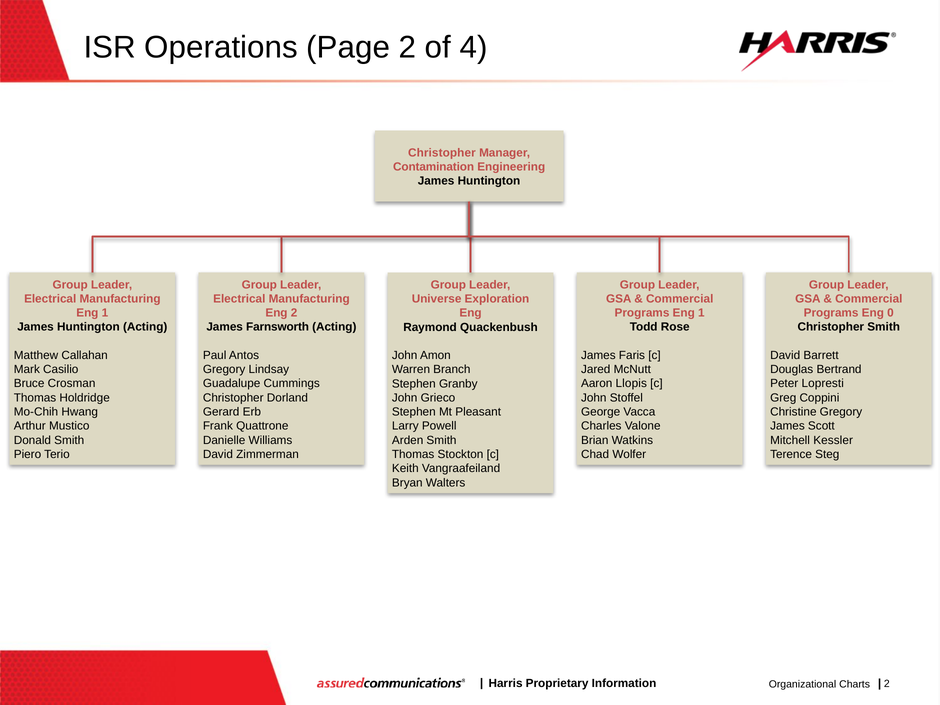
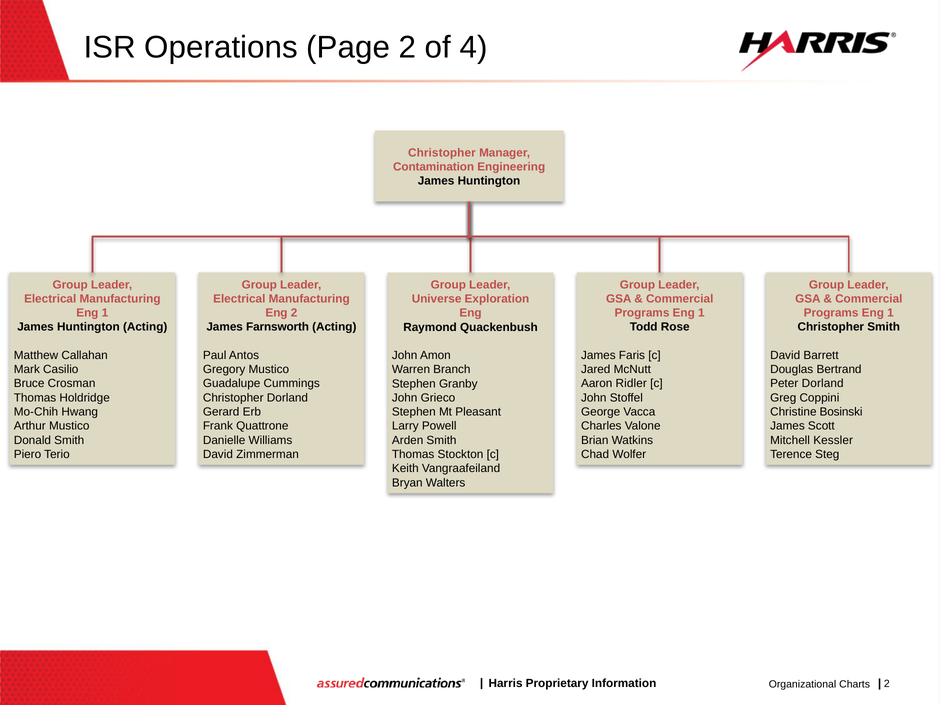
0 at (890, 313): 0 -> 1
Gregory Lindsay: Lindsay -> Mustico
Llopis: Llopis -> Ridler
Peter Lopresti: Lopresti -> Dorland
Christine Gregory: Gregory -> Bosinski
